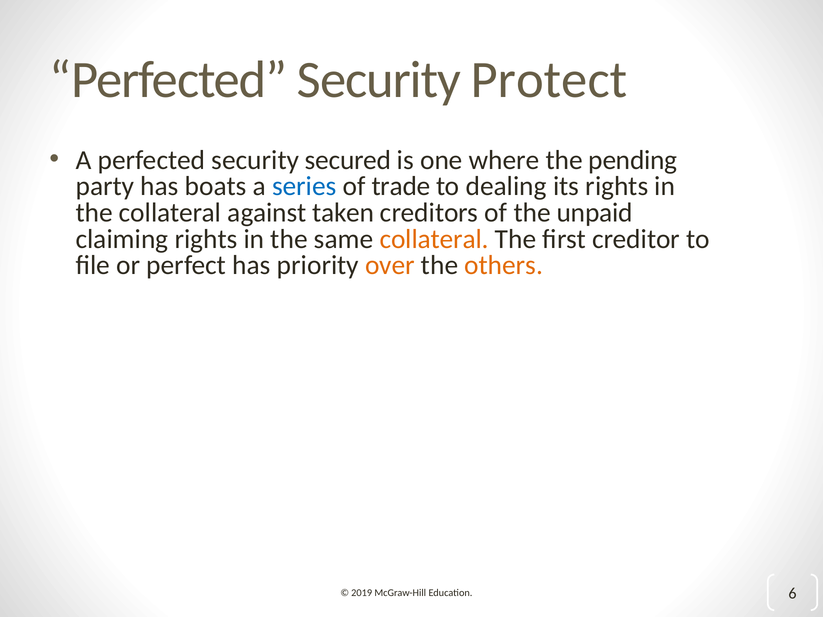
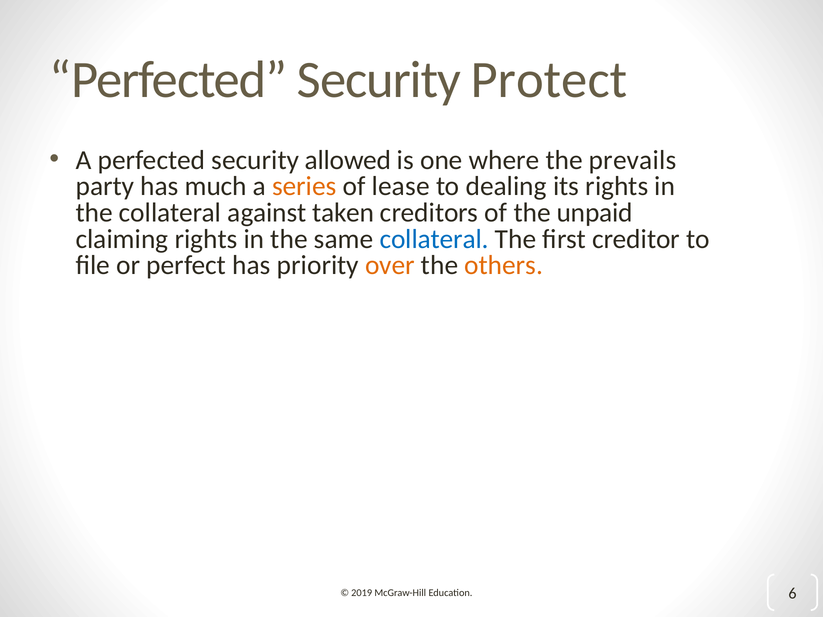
secured: secured -> allowed
pending: pending -> prevails
boats: boats -> much
series colour: blue -> orange
trade: trade -> lease
collateral at (434, 239) colour: orange -> blue
